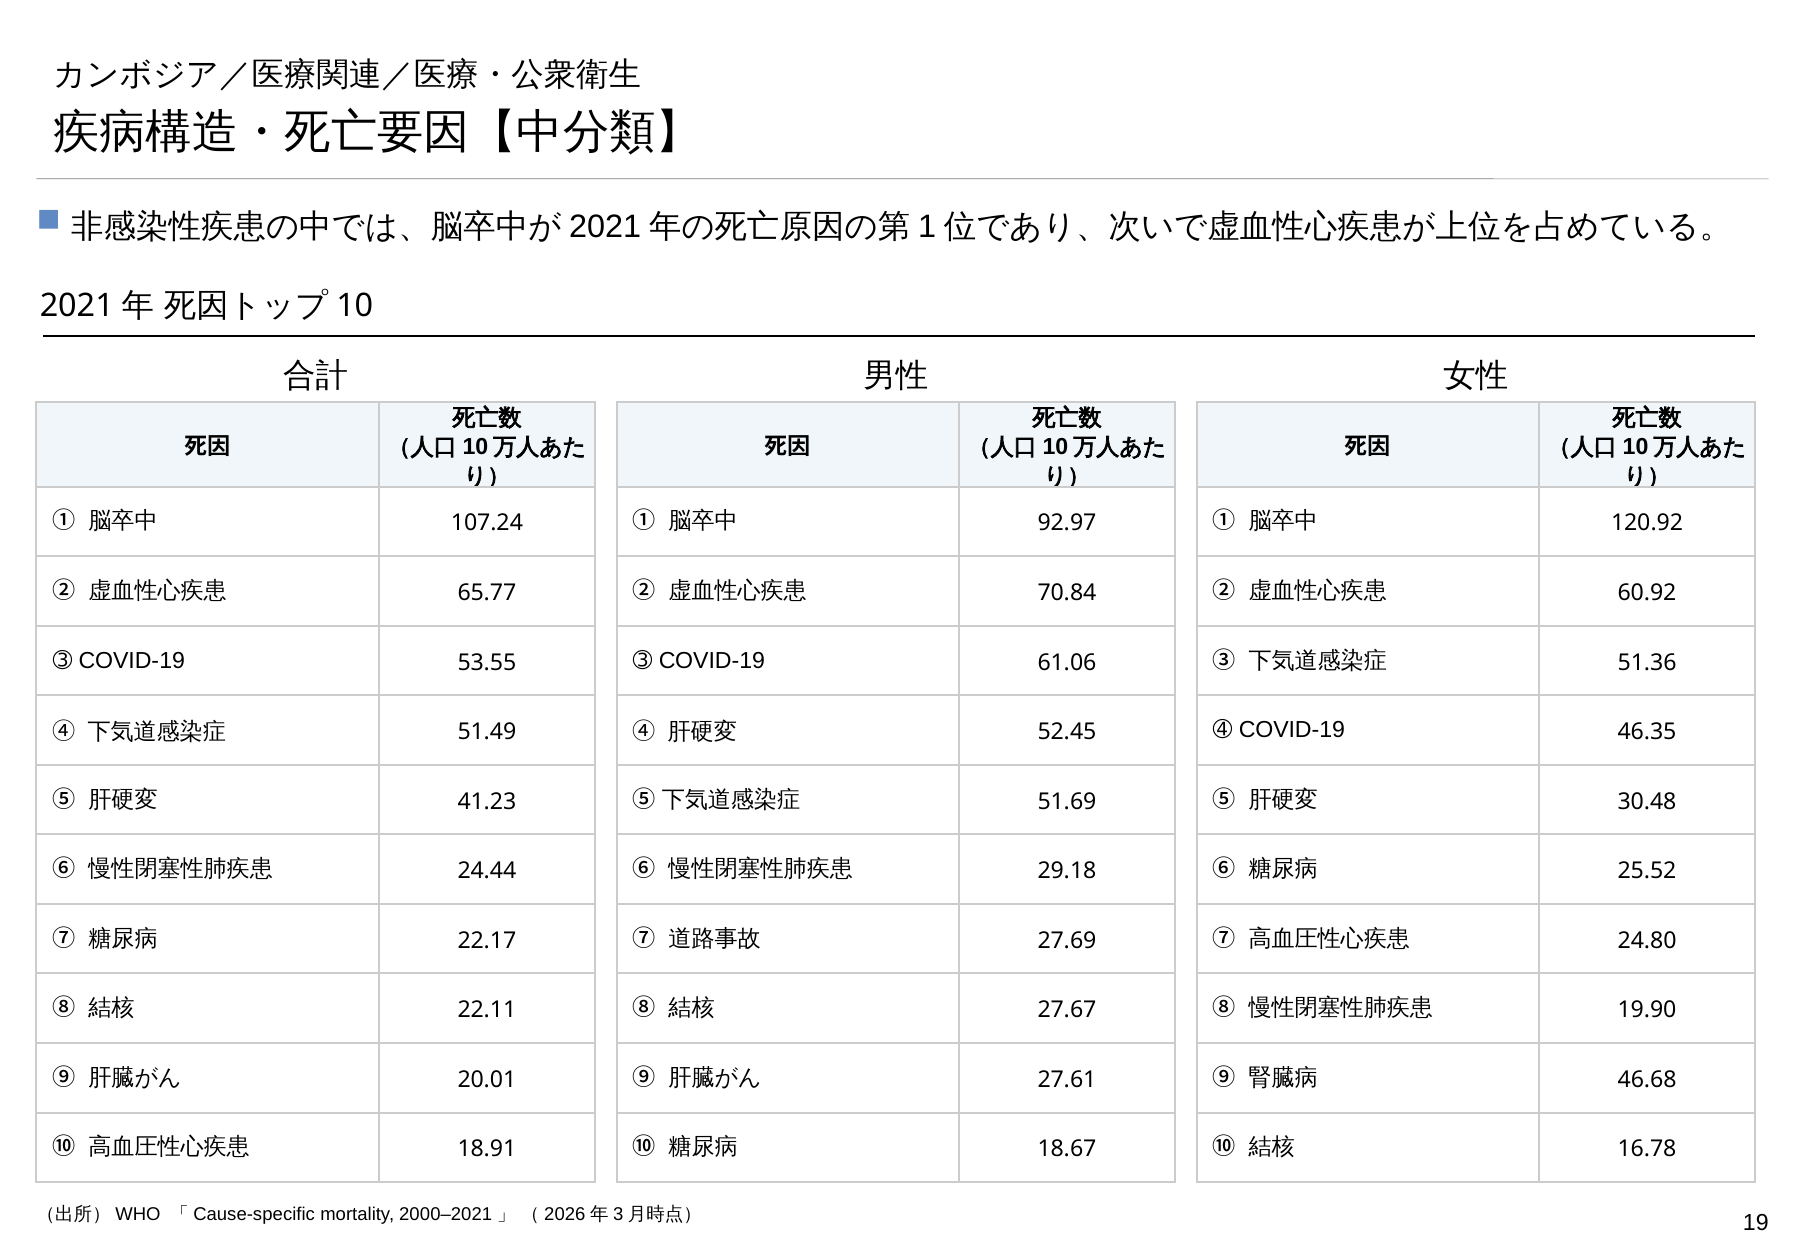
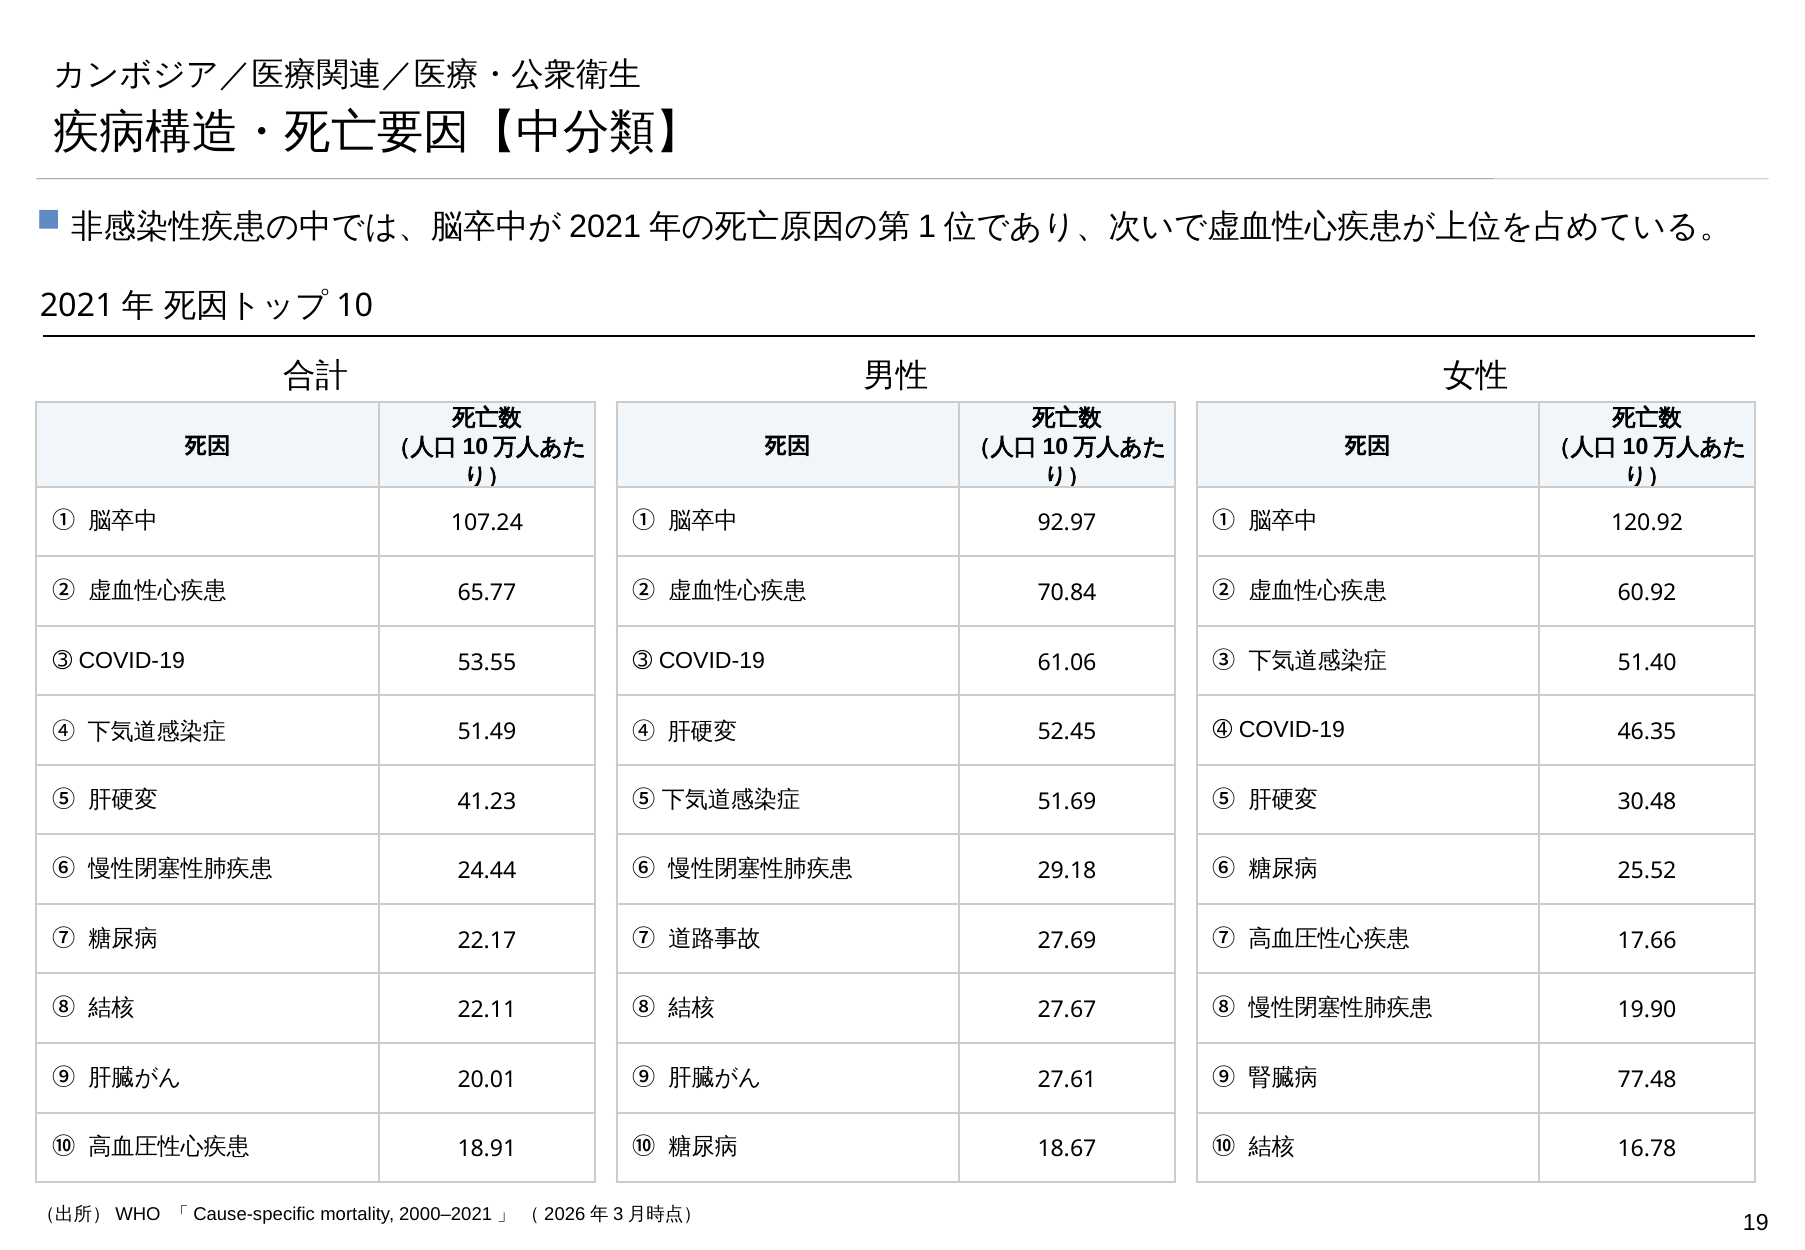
51.36: 51.36 -> 51.40
24.80: 24.80 -> 17.66
46.68: 46.68 -> 77.48
